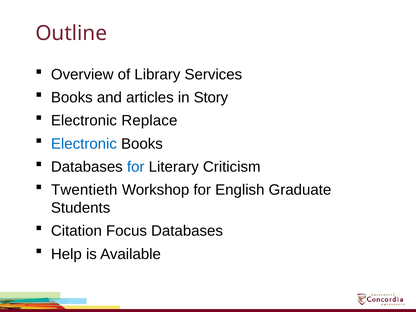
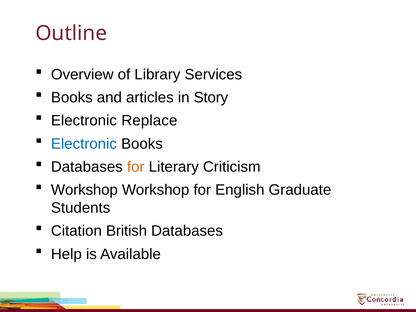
for at (136, 167) colour: blue -> orange
Twentieth at (84, 190): Twentieth -> Workshop
Focus: Focus -> British
